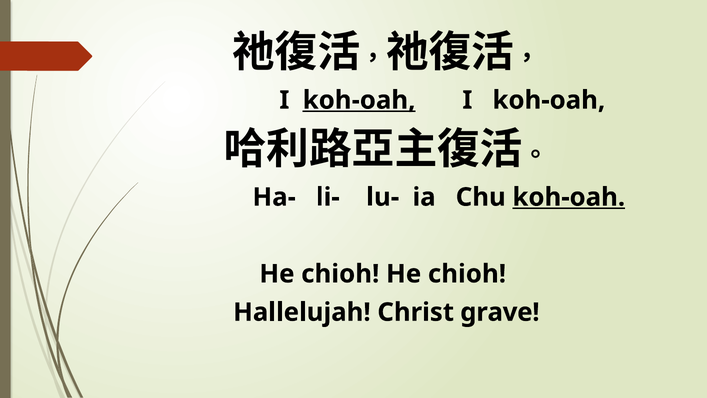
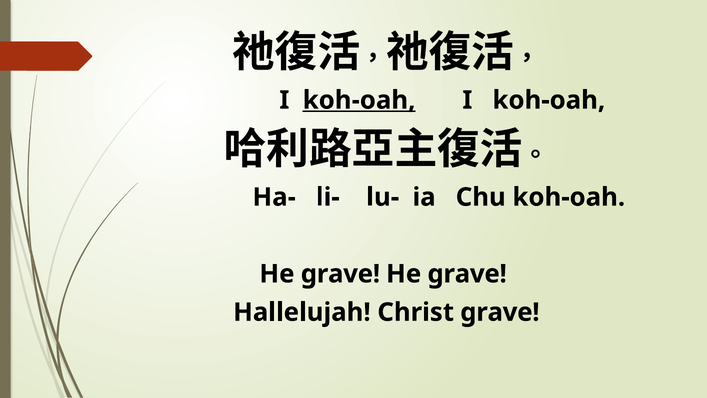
koh-oah at (569, 197) underline: present -> none
chioh at (340, 274): chioh -> grave
chioh at (467, 274): chioh -> grave
